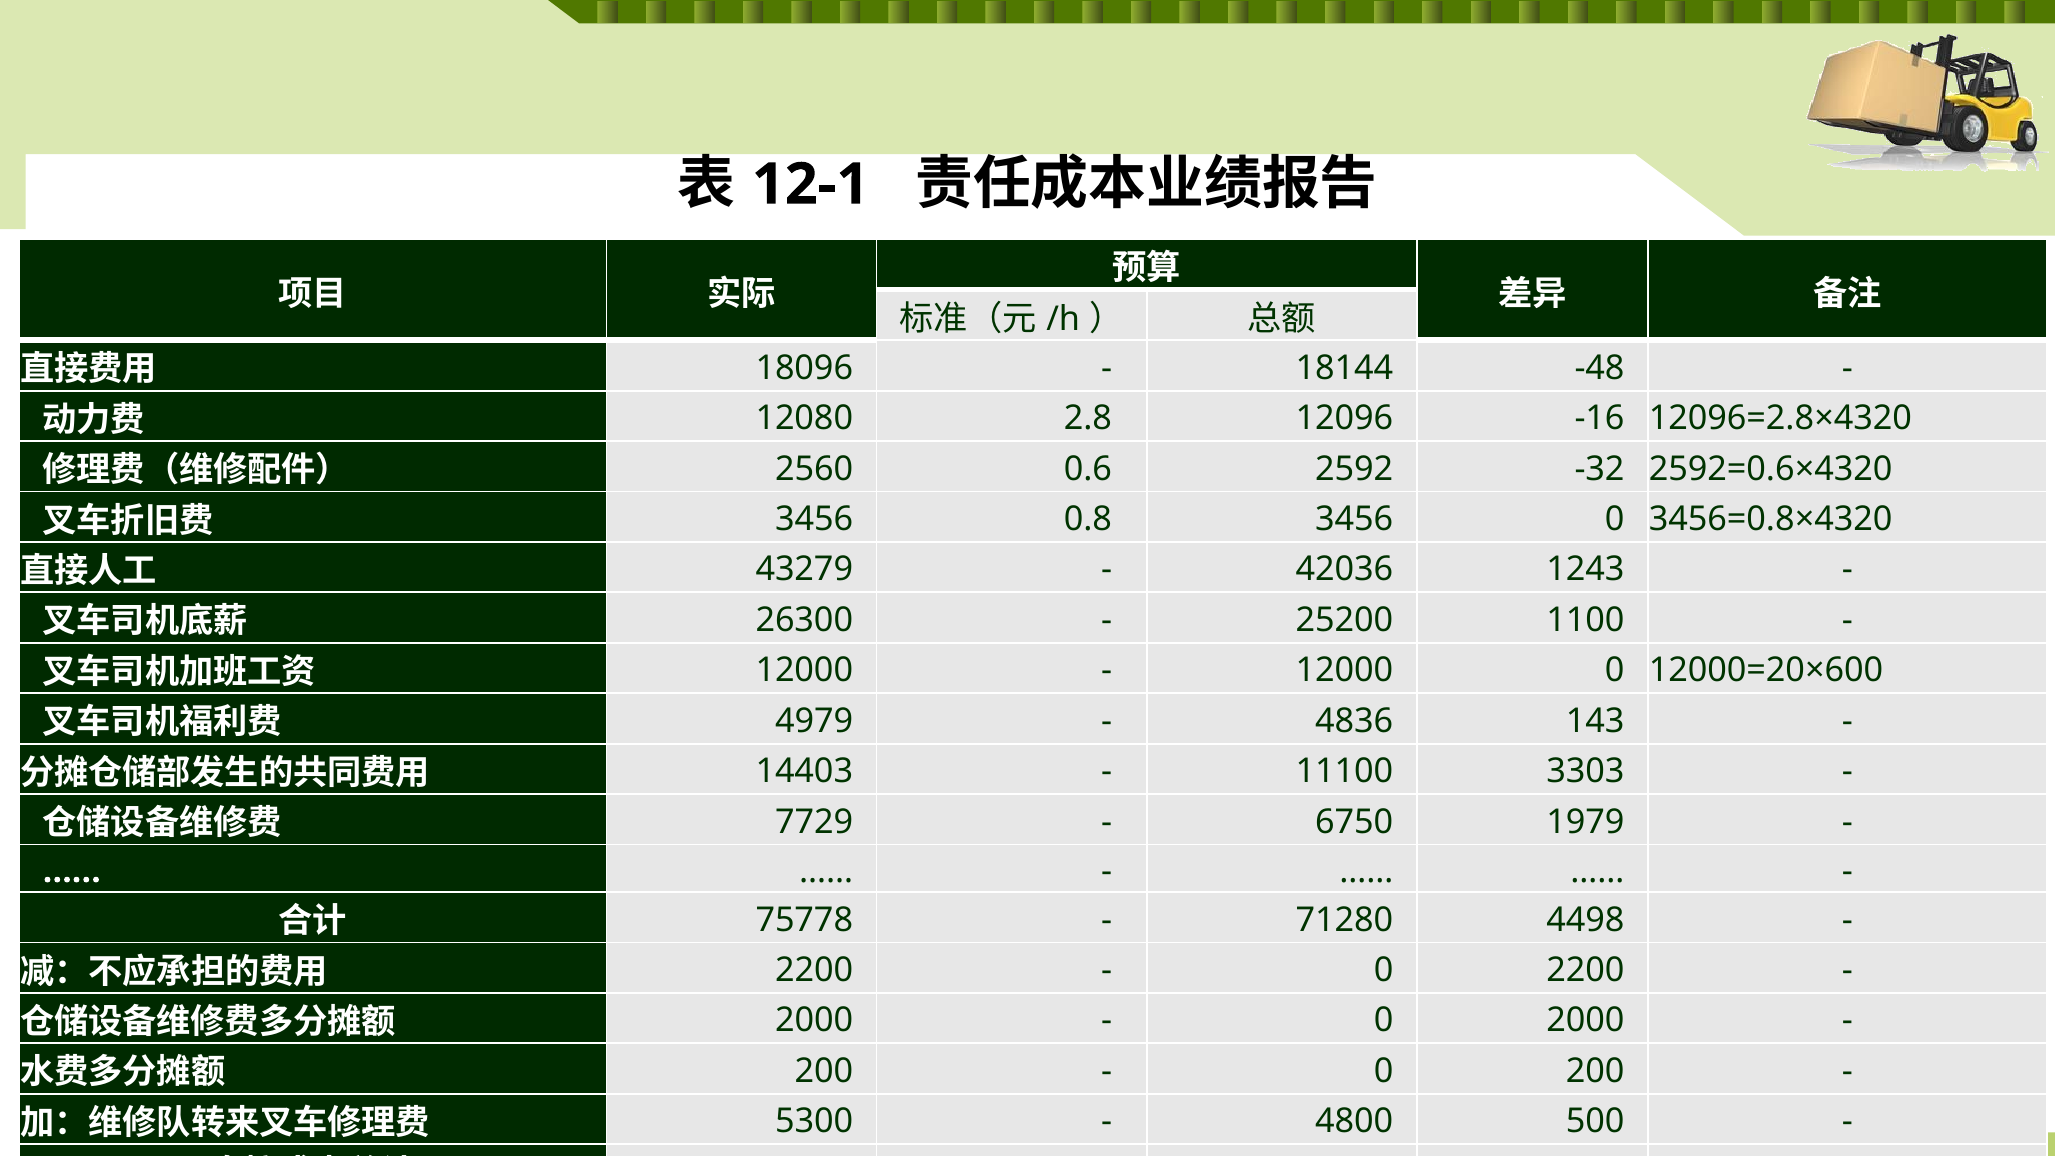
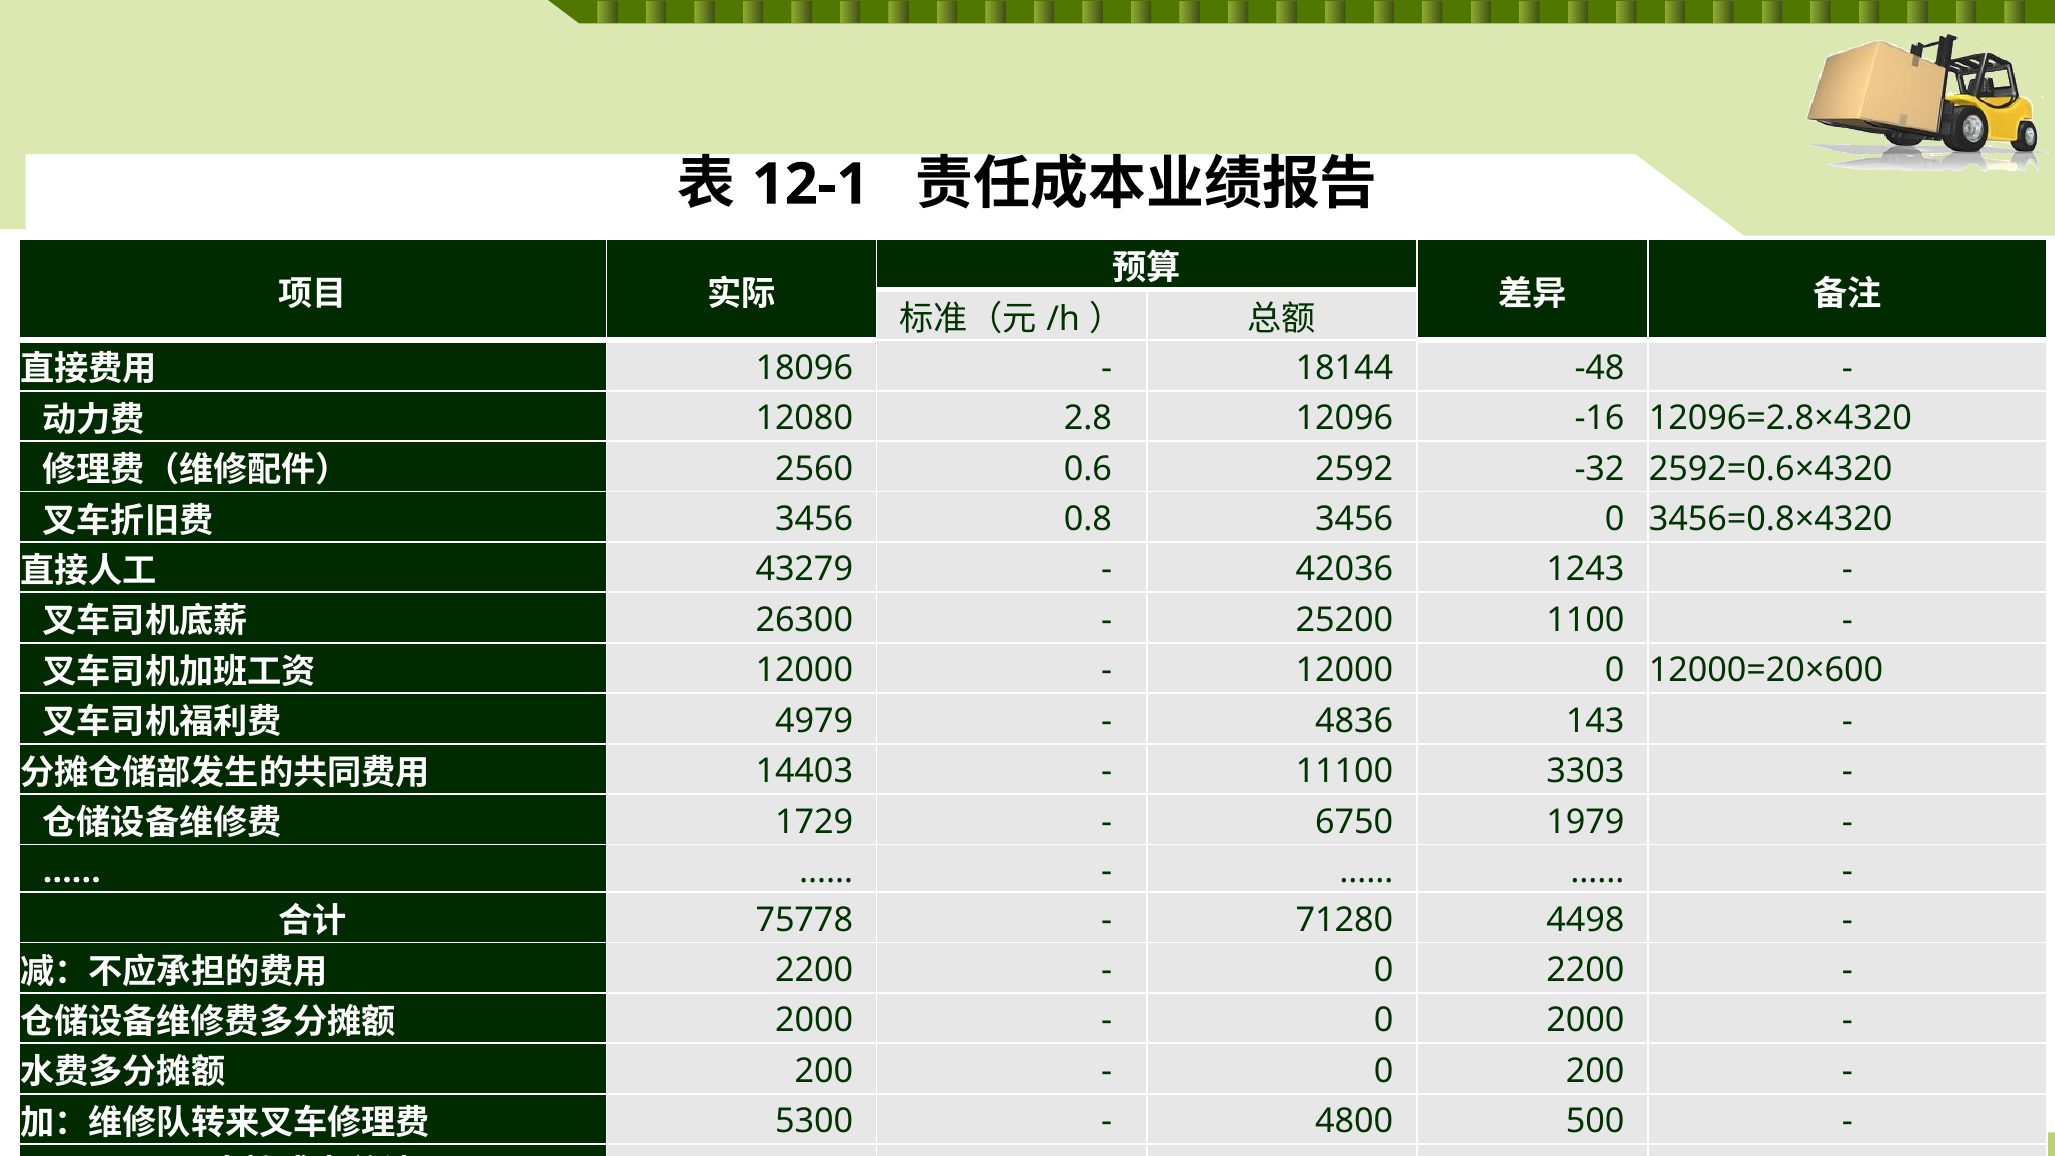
7729: 7729 -> 1729
